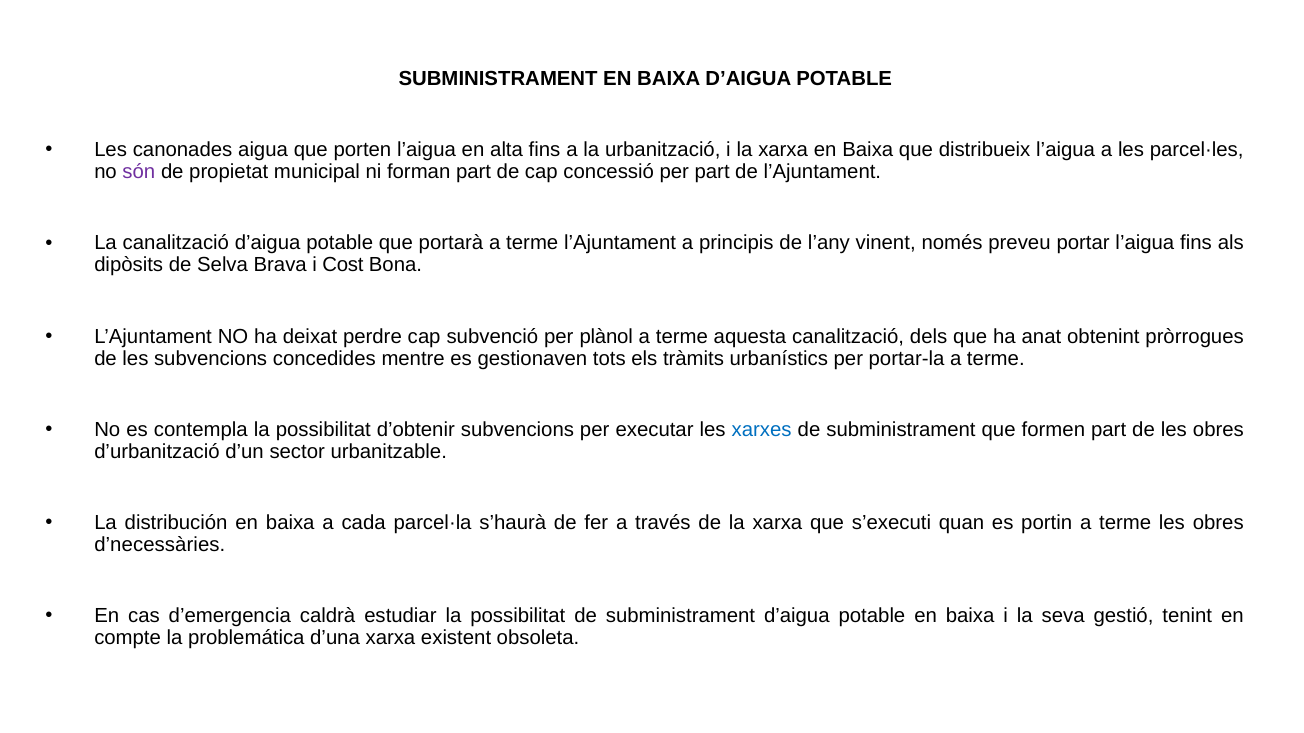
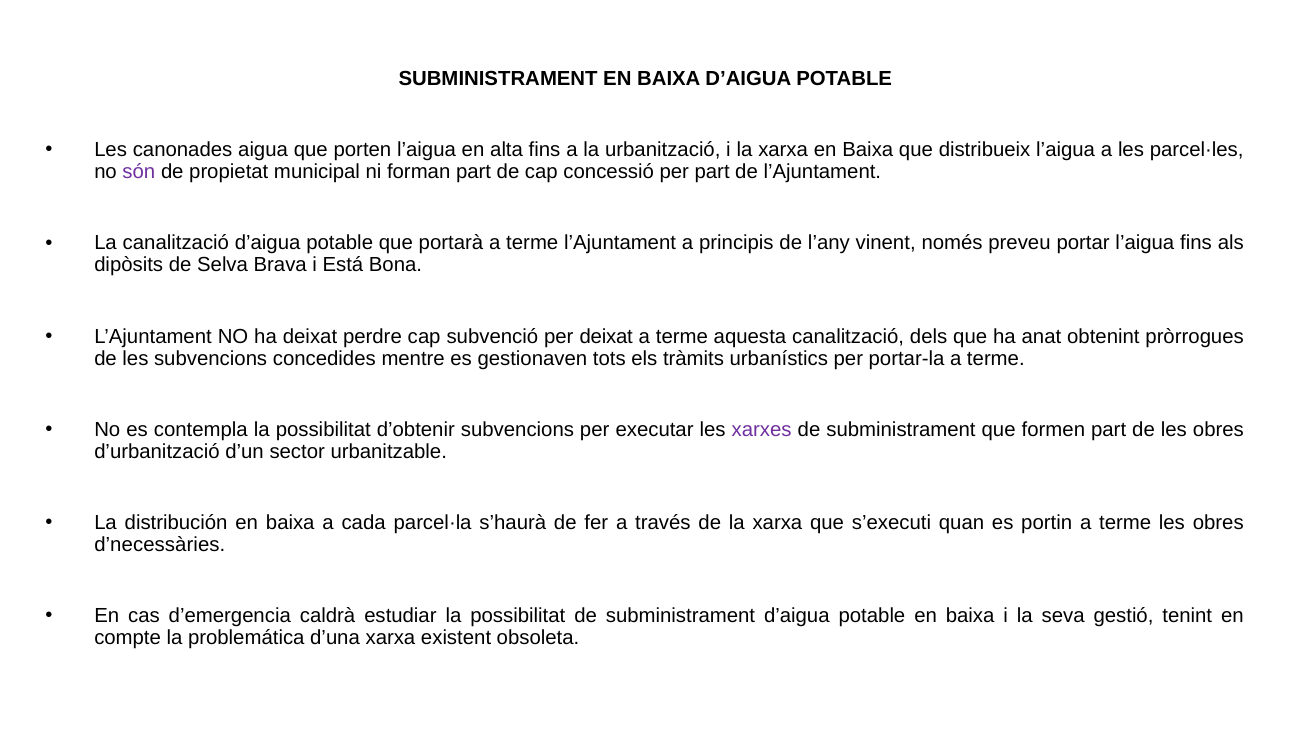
Cost: Cost -> Está
per plànol: plànol -> deixat
xarxes colour: blue -> purple
